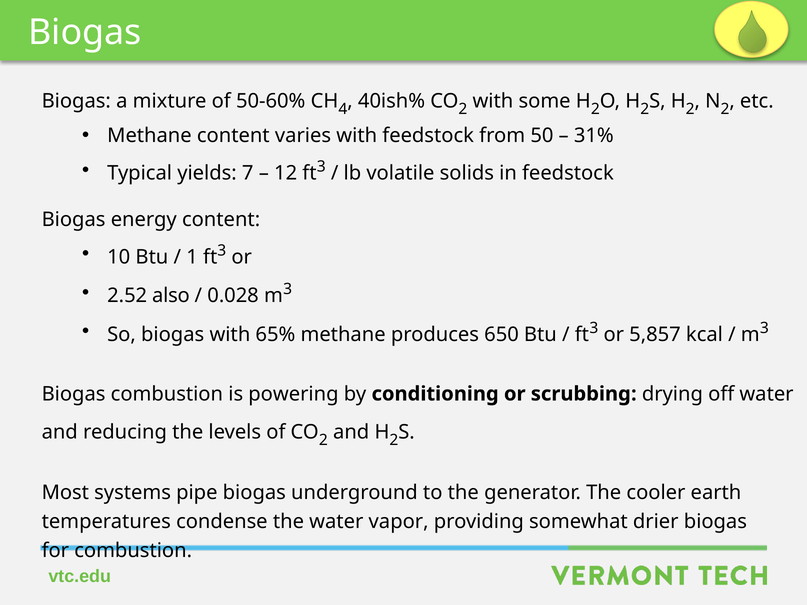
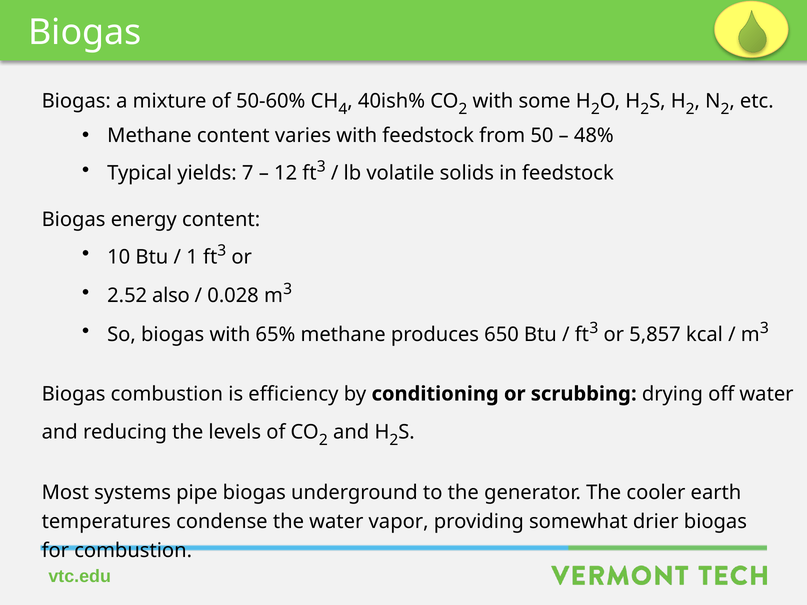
31%: 31% -> 48%
powering: powering -> efficiency
